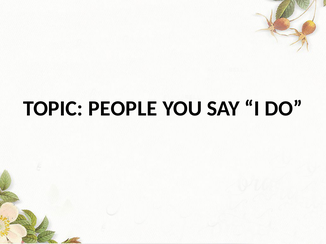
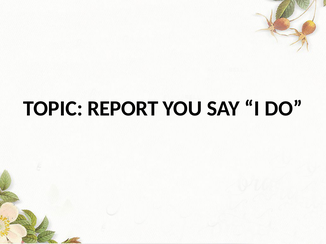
PEOPLE: PEOPLE -> REPORT
